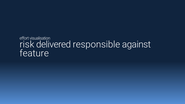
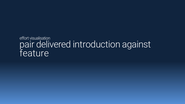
risk: risk -> pair
responsible: responsible -> introduction
